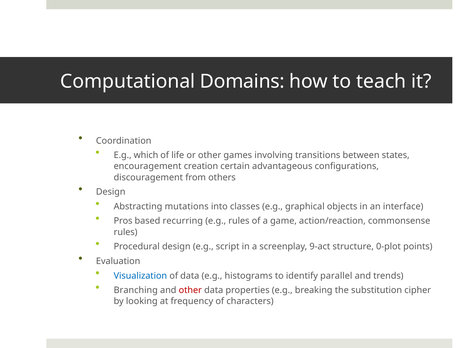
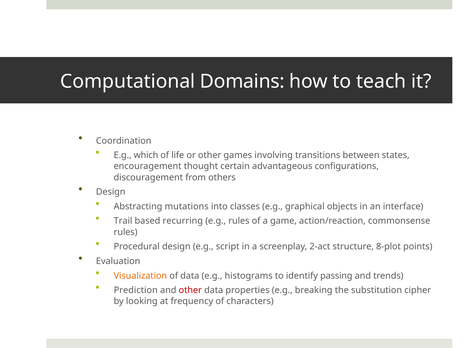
creation: creation -> thought
Pros: Pros -> Trail
9-act: 9-act -> 2-act
0-plot: 0-plot -> 8-plot
Visualization colour: blue -> orange
parallel: parallel -> passing
Branching: Branching -> Prediction
